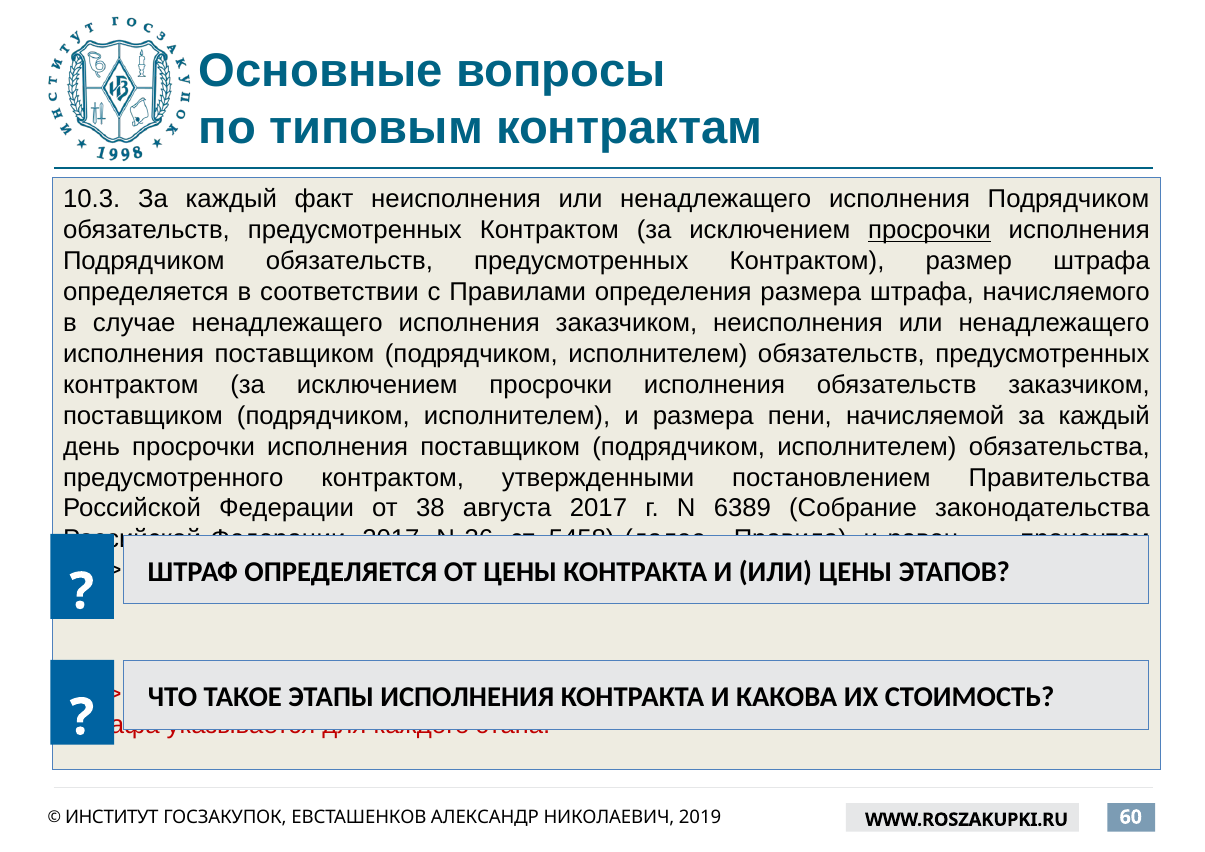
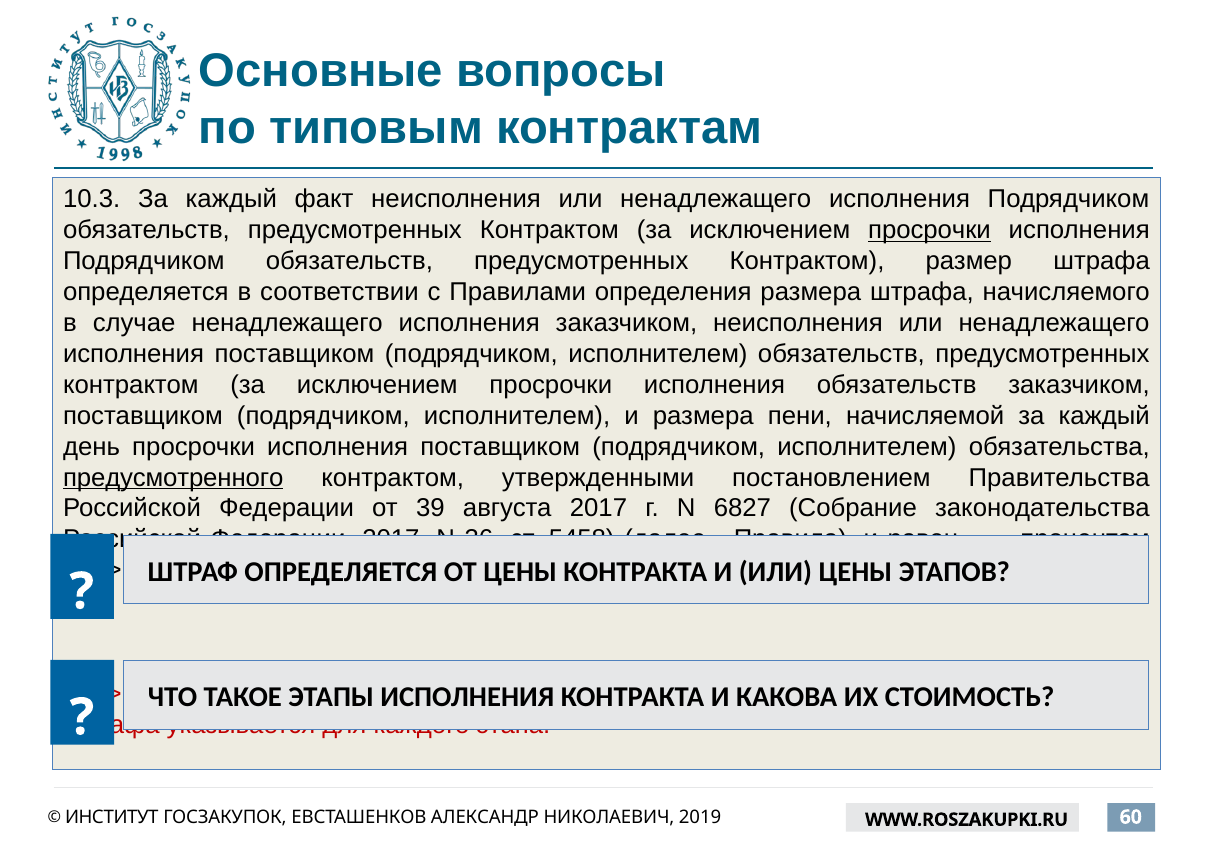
предусмотренного underline: none -> present
38: 38 -> 39
6389: 6389 -> 6827
